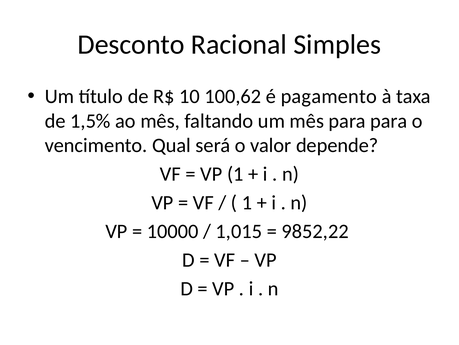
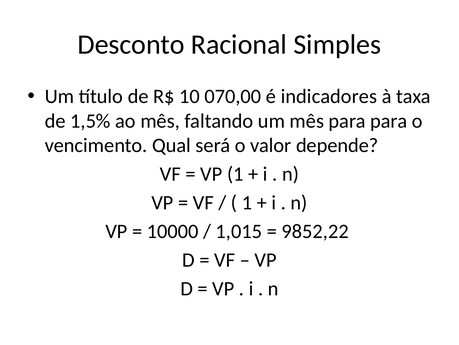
100,62: 100,62 -> 070,00
pagamento: pagamento -> indicadores
